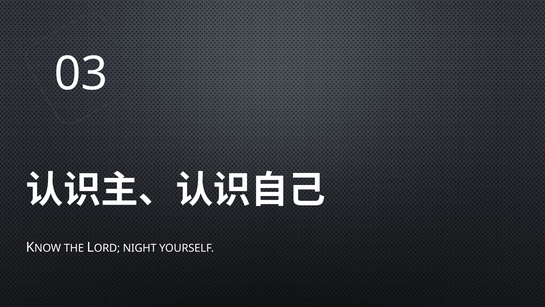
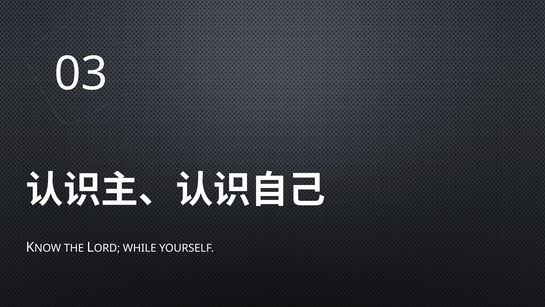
NIGHT: NIGHT -> WHILE
